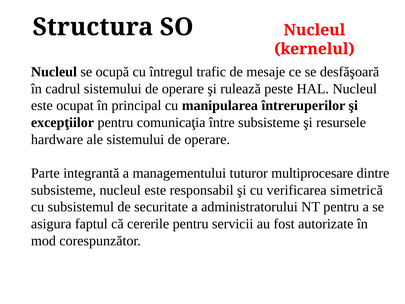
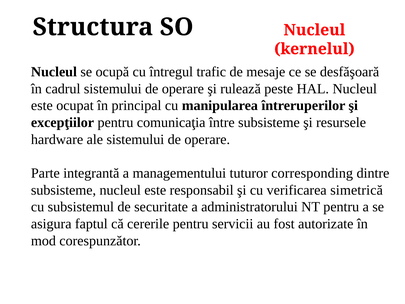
multiprocesare: multiprocesare -> corresponding
